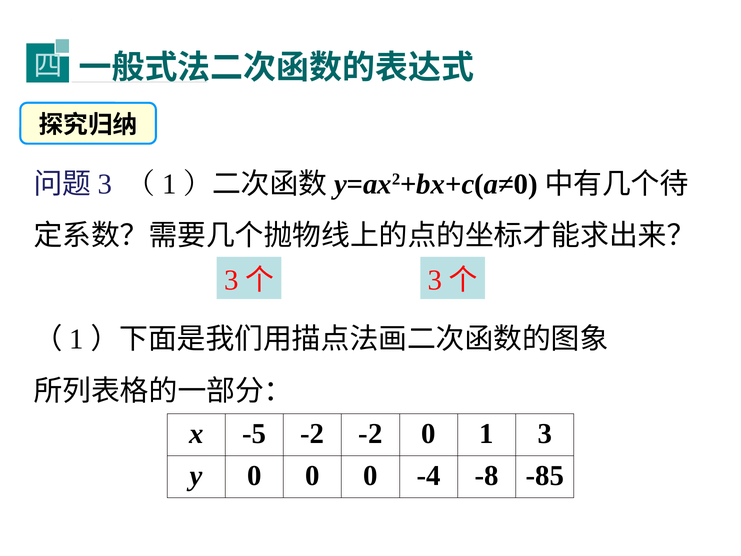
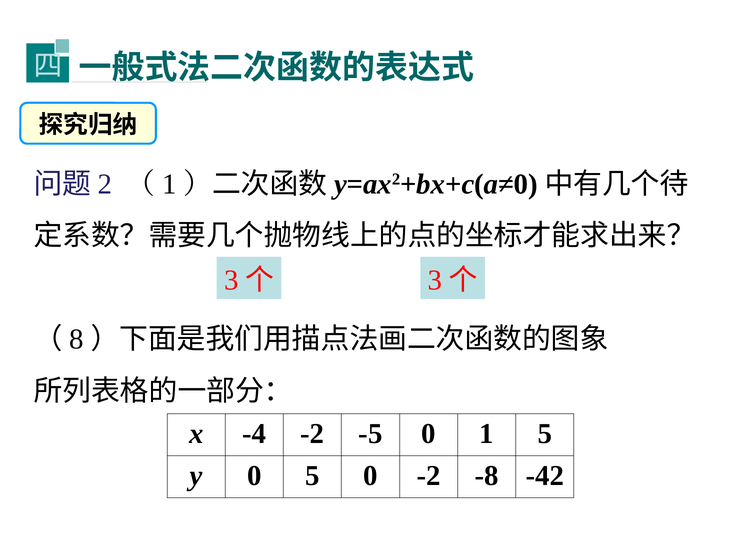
3 at (105, 184): 3 -> 2
1 at (77, 339): 1 -> 8
-5: -5 -> -4
-2 -2: -2 -> -5
1 3: 3 -> 5
y 0 0: 0 -> 5
0 -4: -4 -> -2
-85: -85 -> -42
